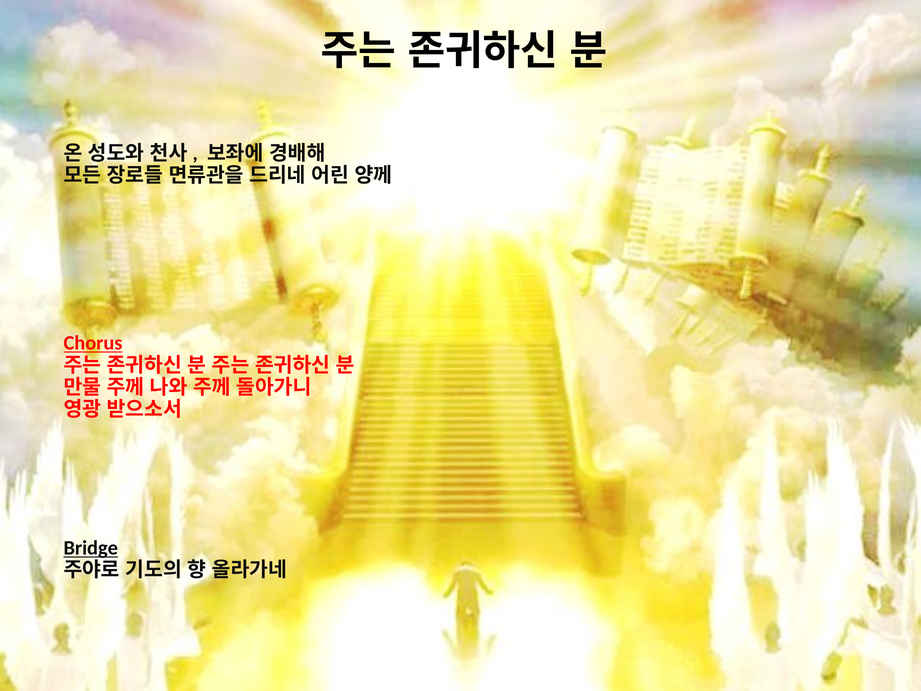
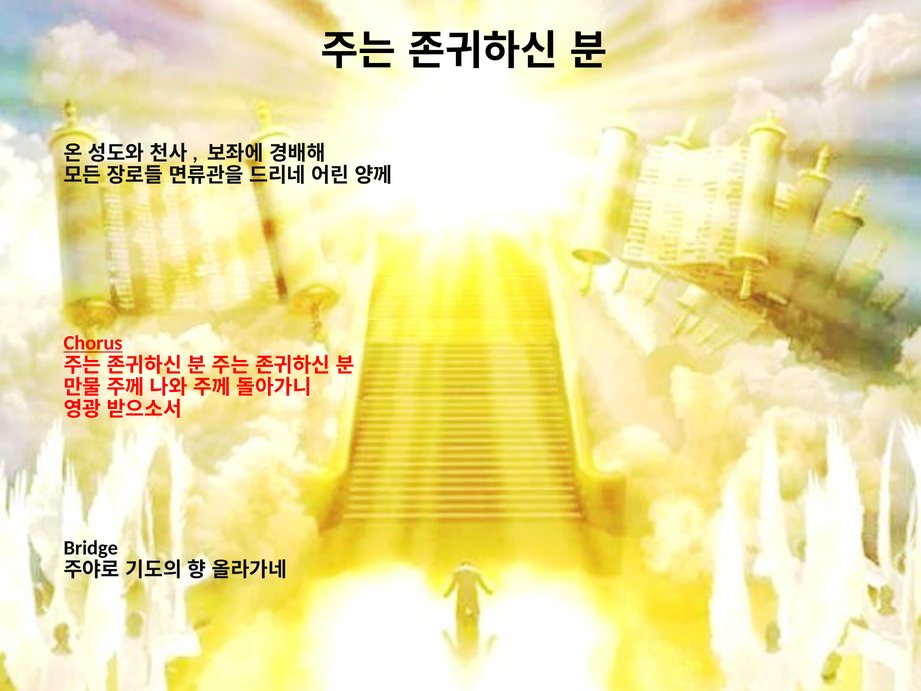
Bridge underline: present -> none
